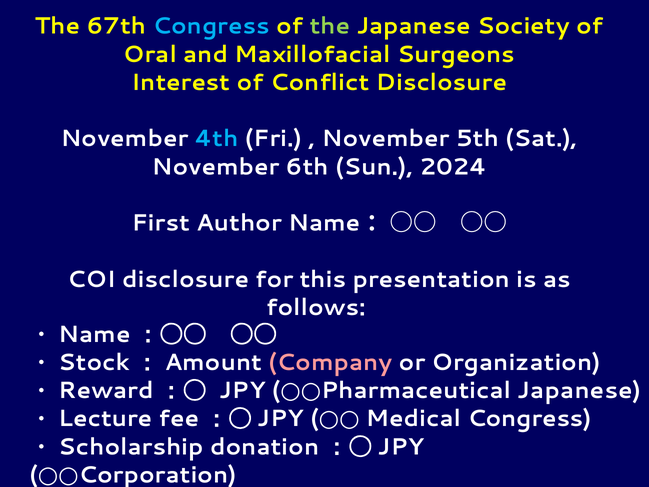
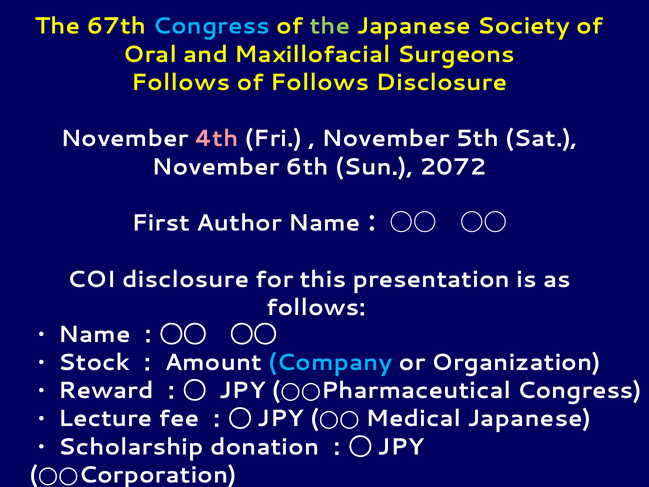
Interest at (181, 82): Interest -> Follows
of Conflict: Conflict -> Follows
4th colour: light blue -> pink
2024: 2024 -> 2072
Company colour: pink -> light blue
Japanese at (579, 390): Japanese -> Congress
Medical Congress: Congress -> Japanese
